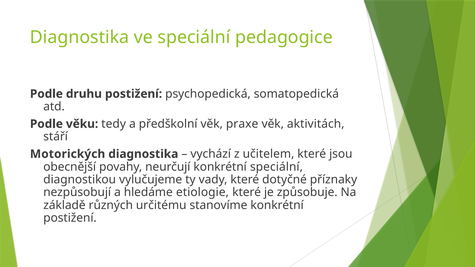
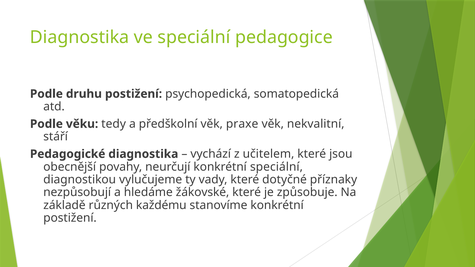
aktivitách: aktivitách -> nekvalitní
Motorických: Motorických -> Pedagogické
etiologie: etiologie -> žákovské
určitému: určitému -> každému
